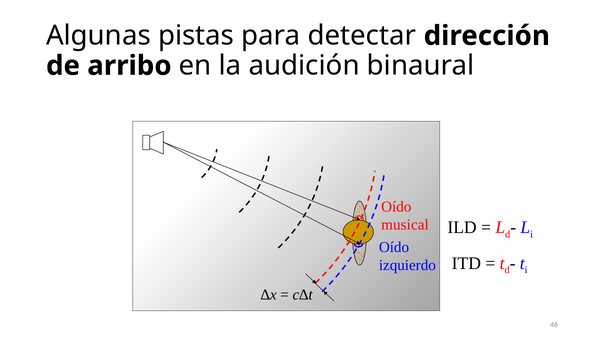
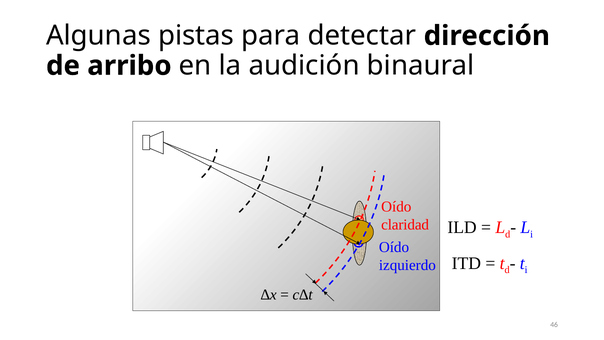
musical: musical -> claridad
